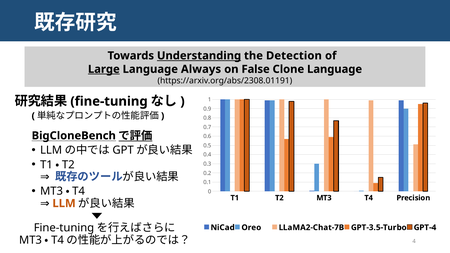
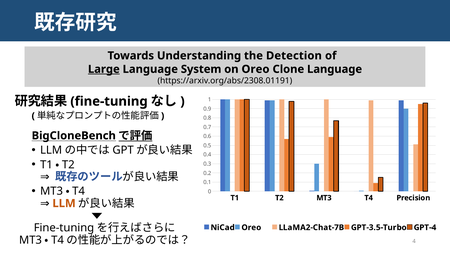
Understanding underline: present -> none
Always: Always -> System
on False: False -> Oreo
